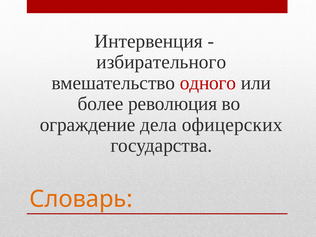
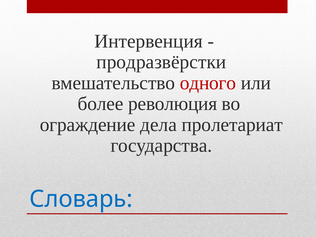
избирательного: избирательного -> продразвёрстки
офицерских: офицерских -> пролетариат
Словарь colour: orange -> blue
